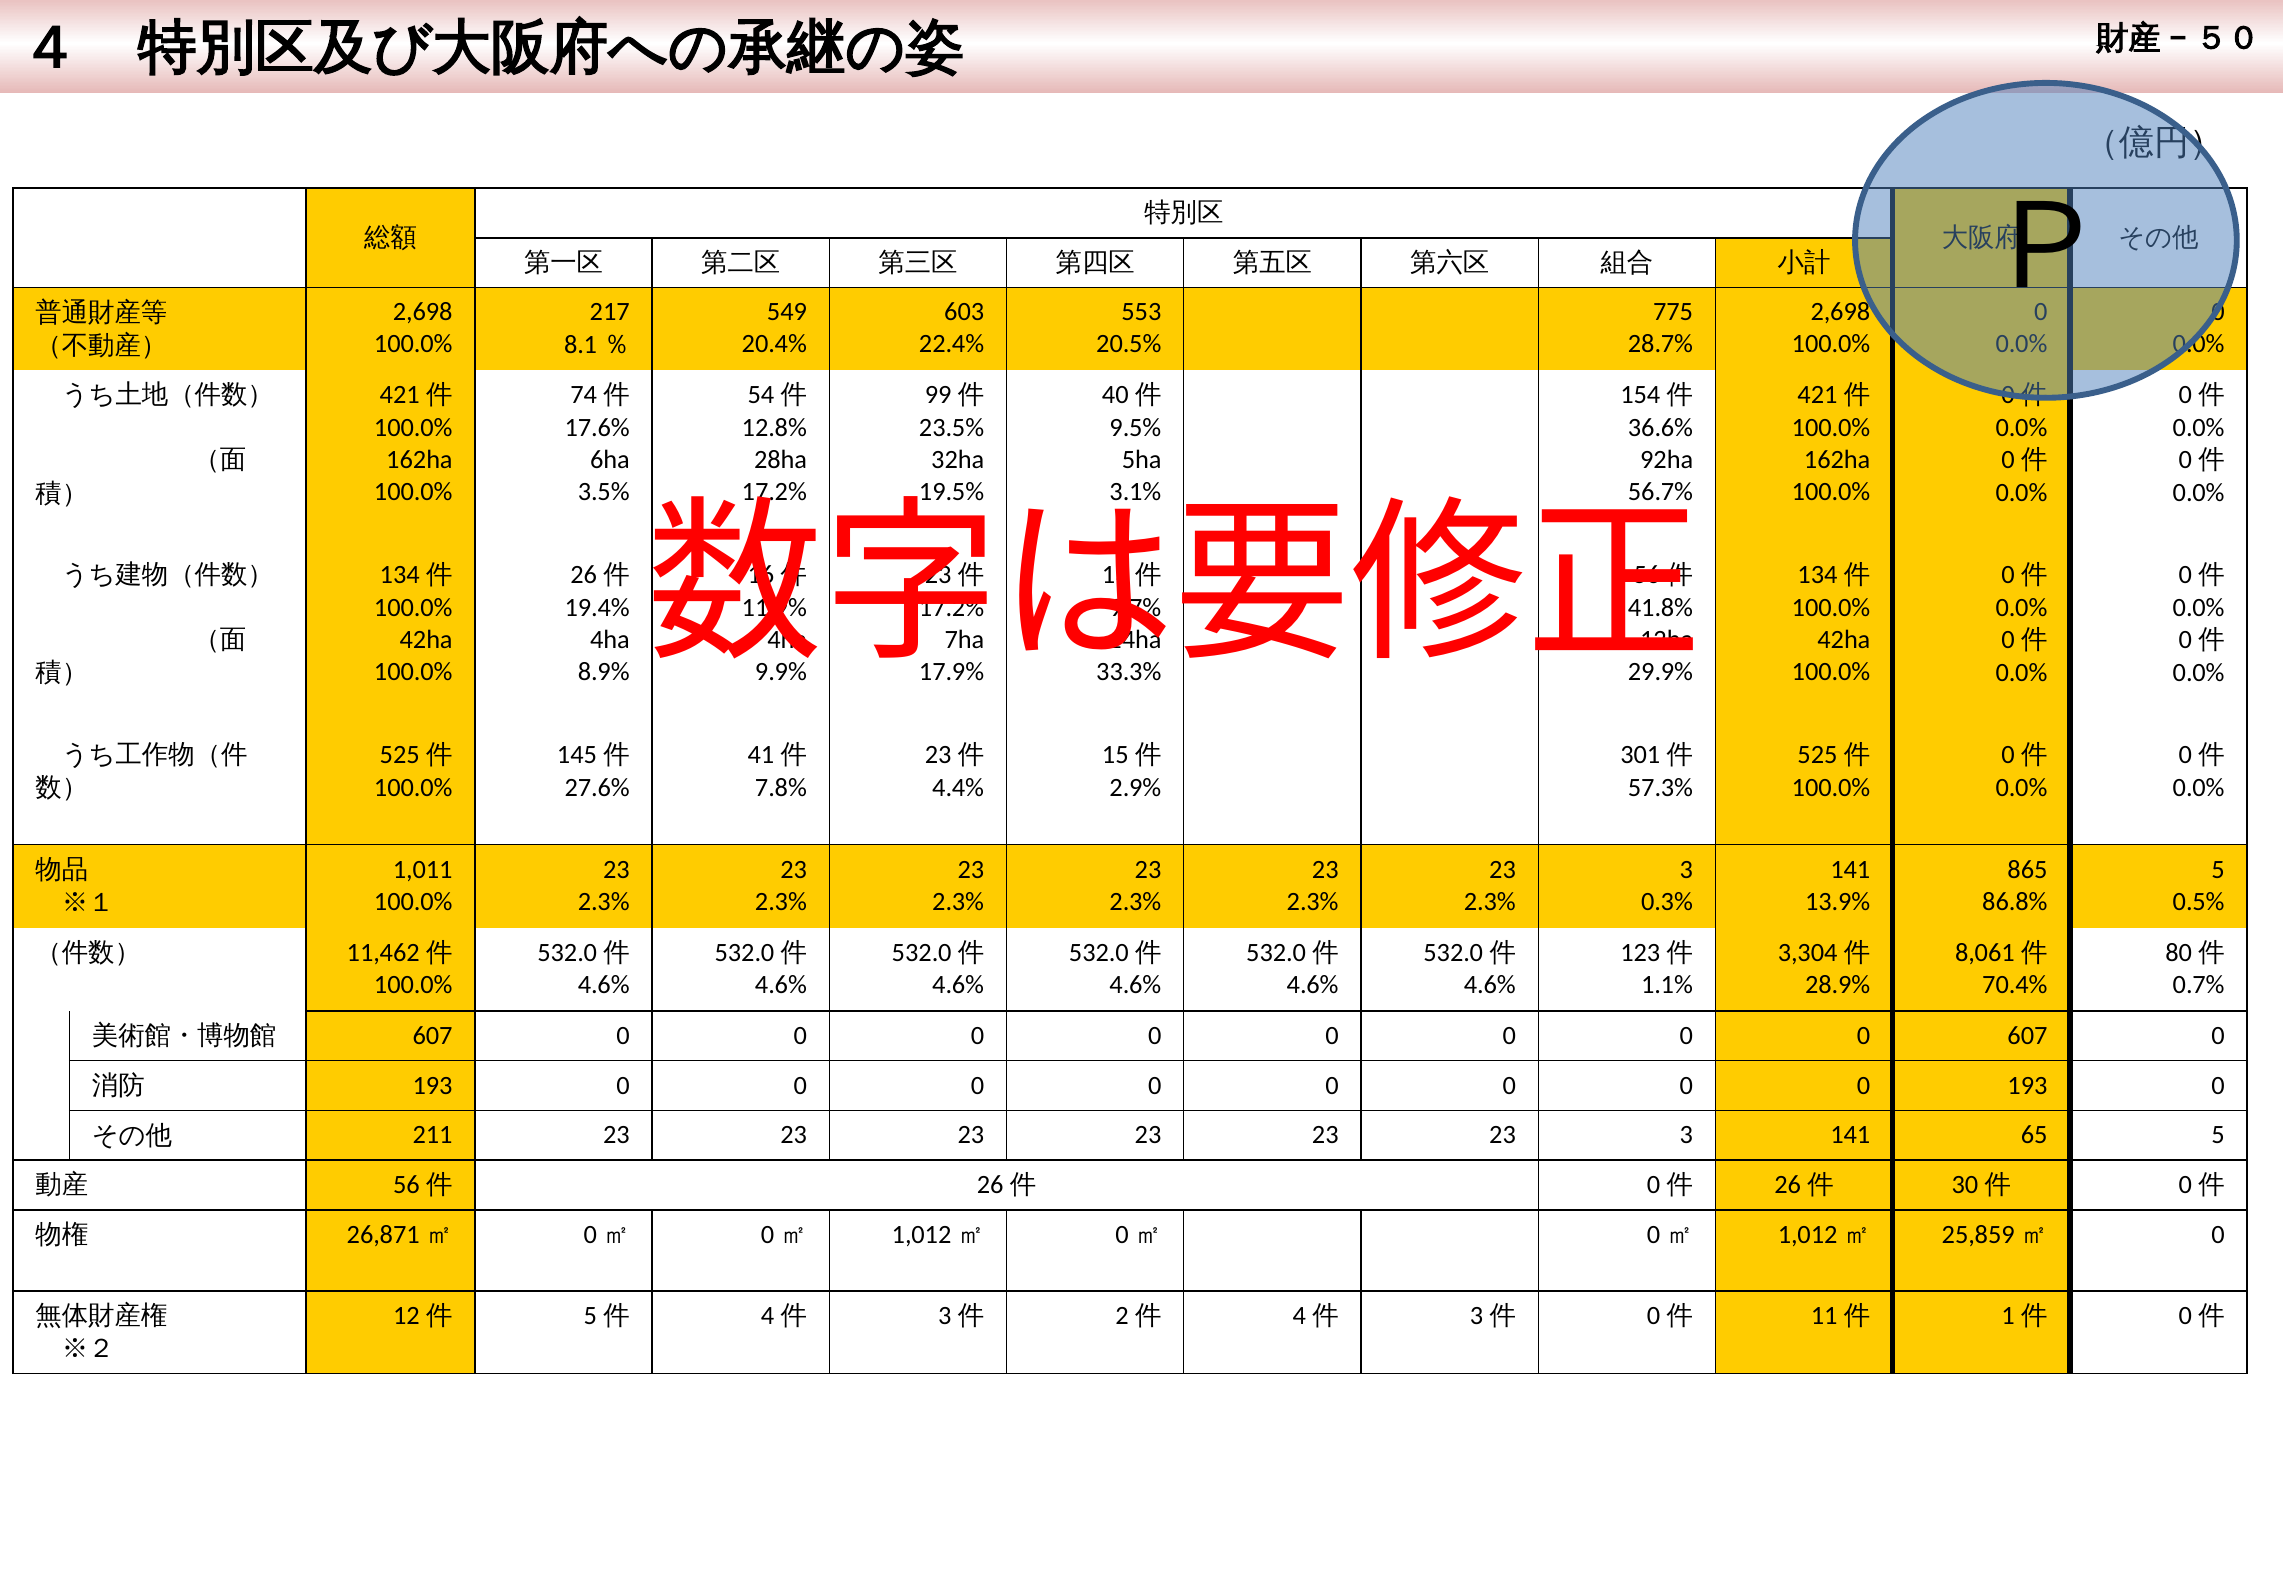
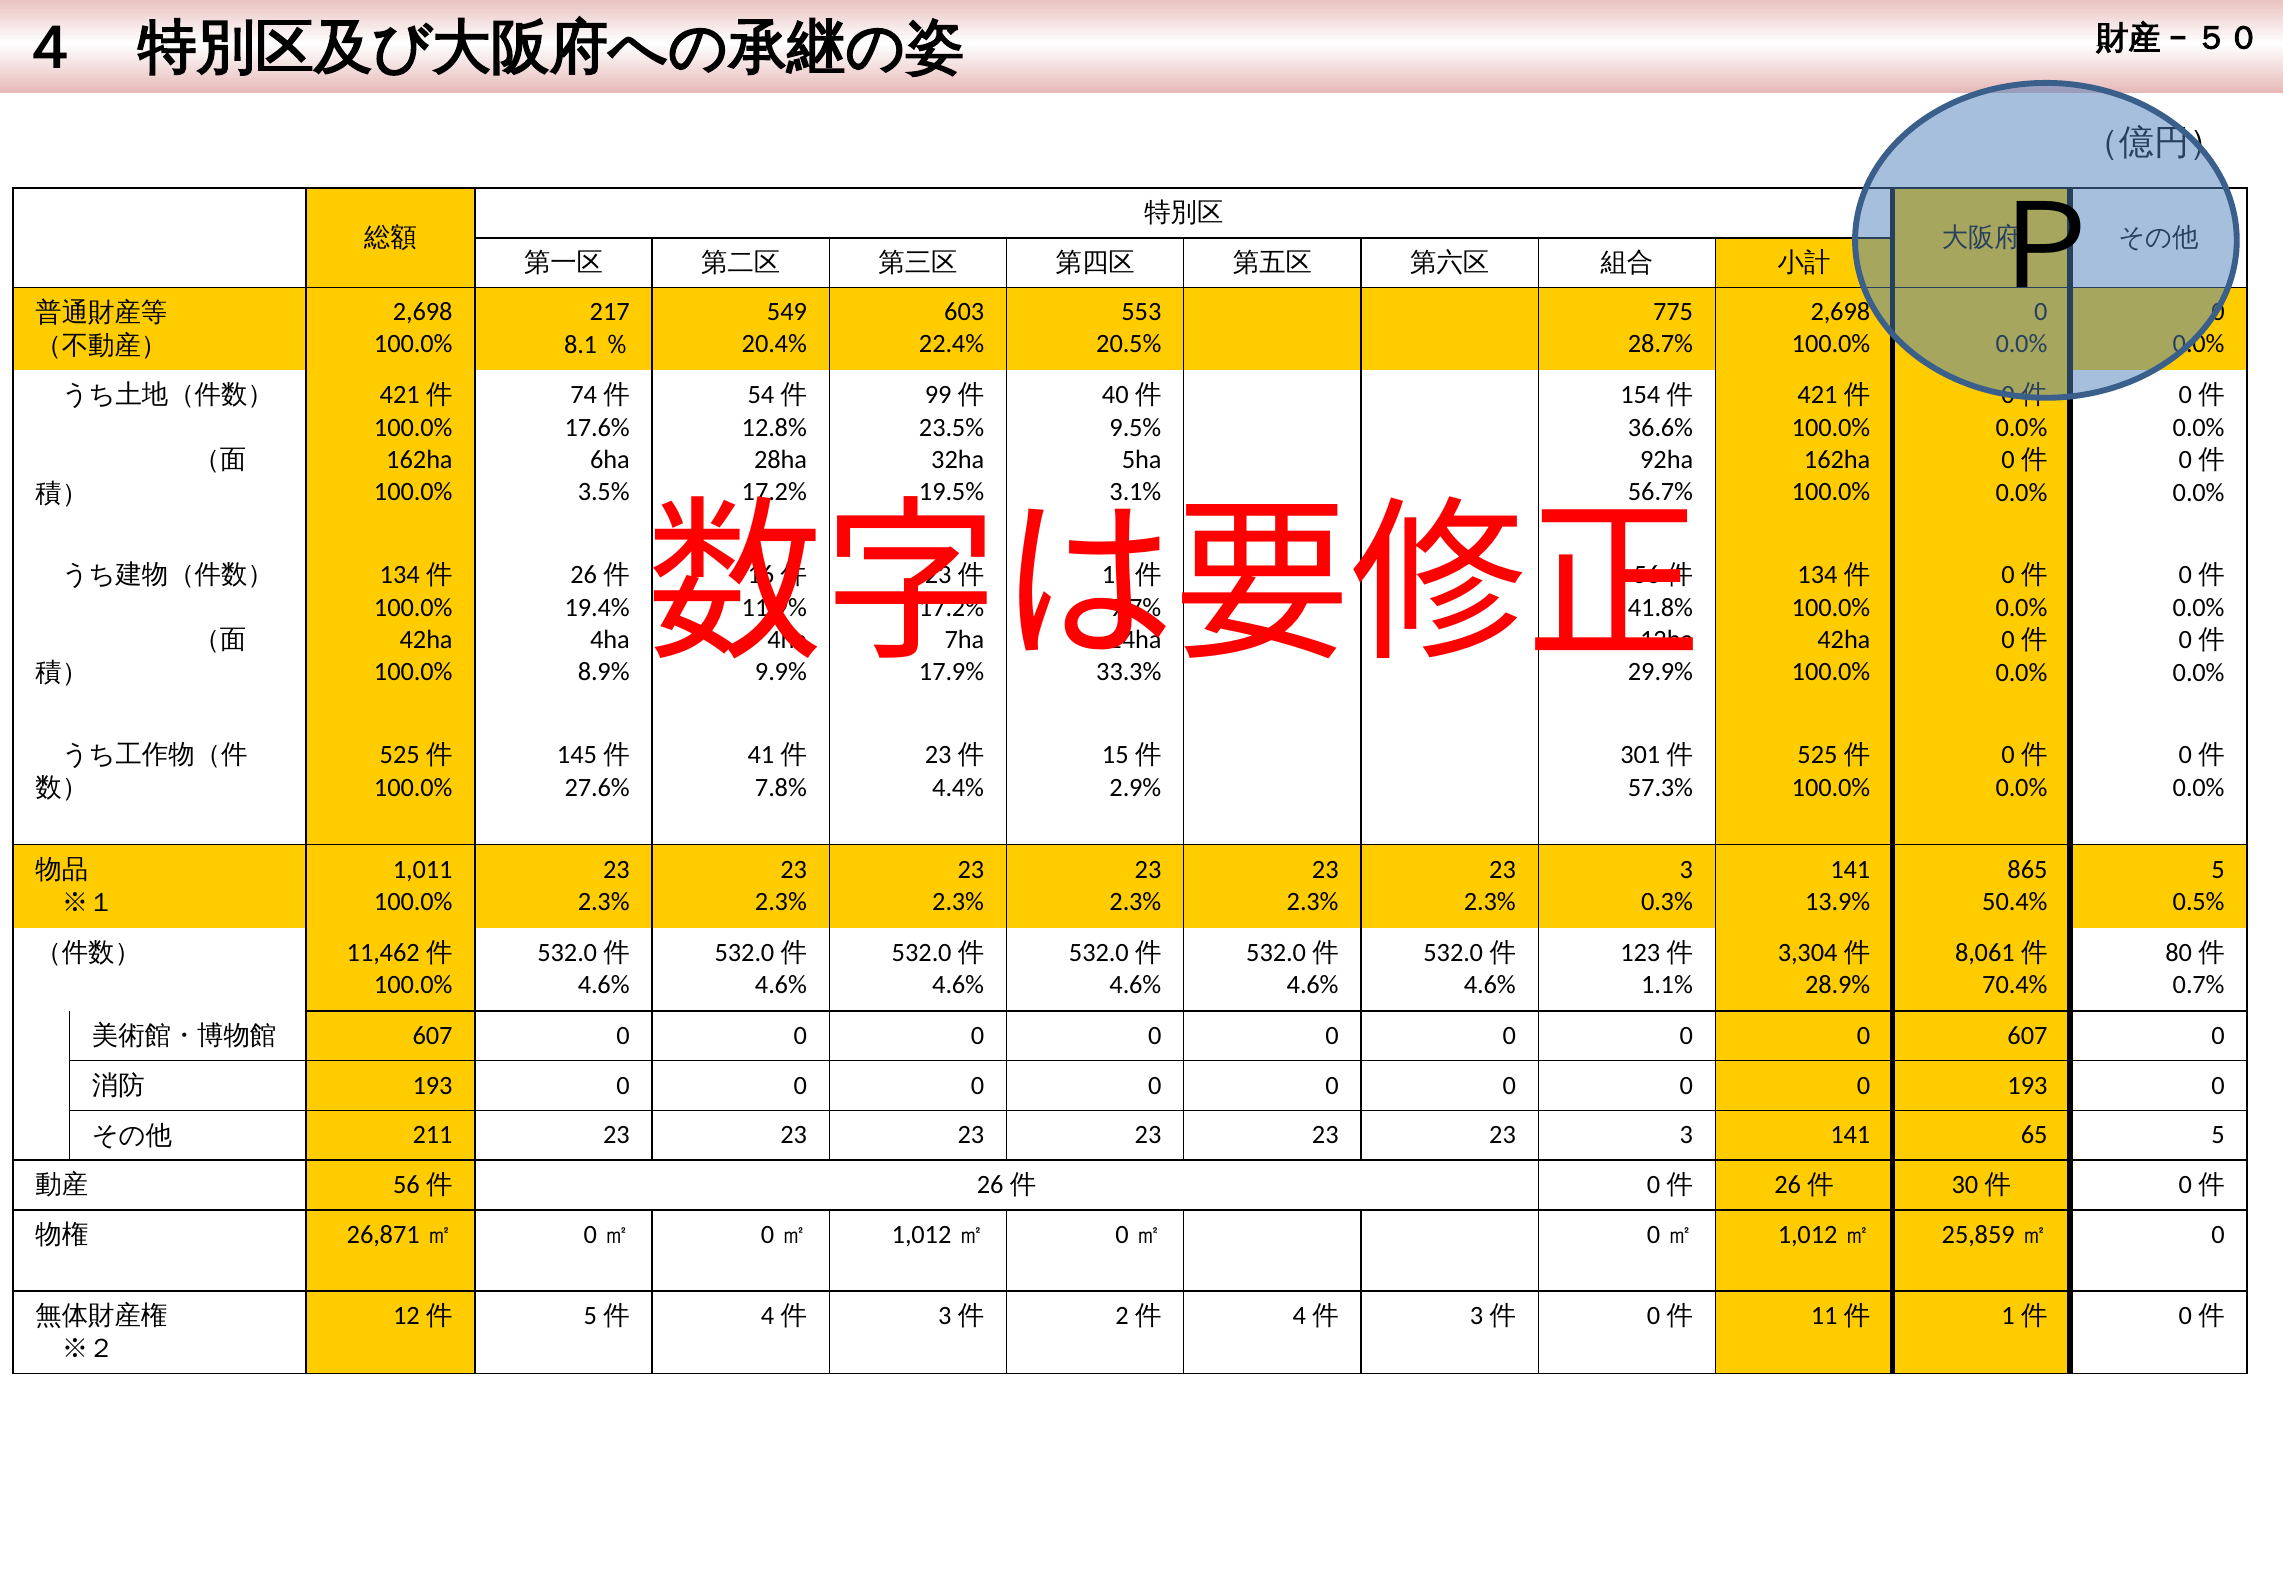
86.8%: 86.8% -> 50.4%
